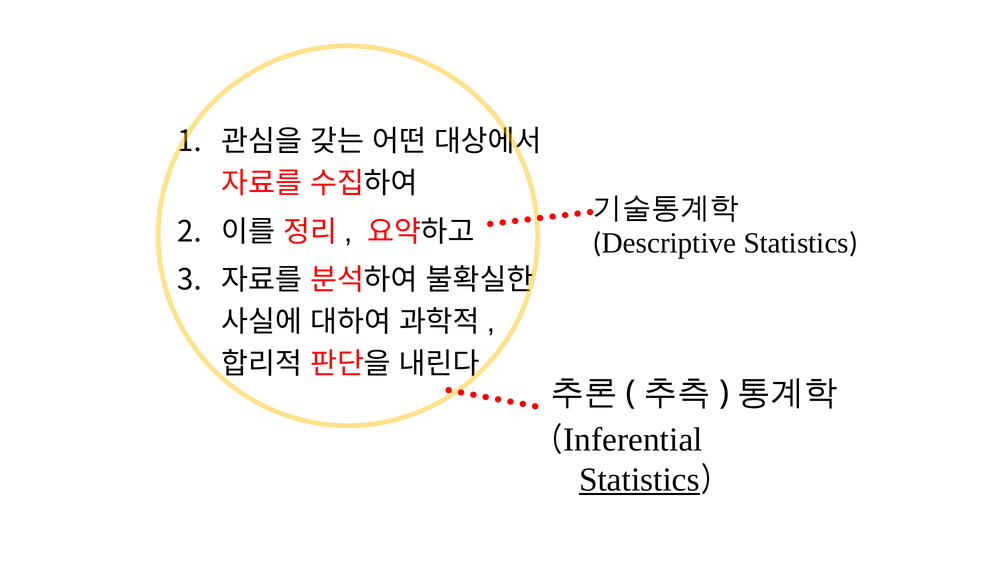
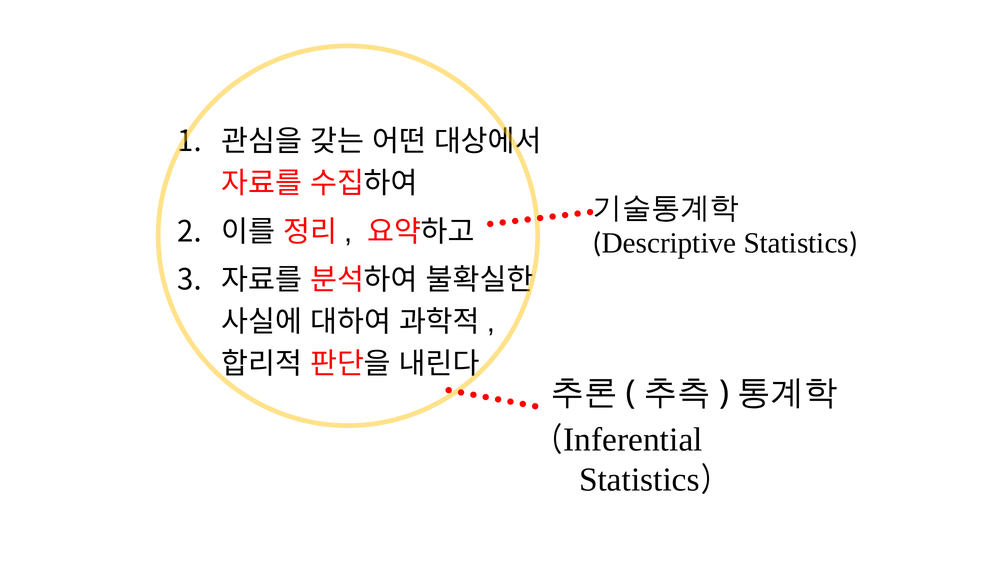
Statistics at (639, 479) underline: present -> none
